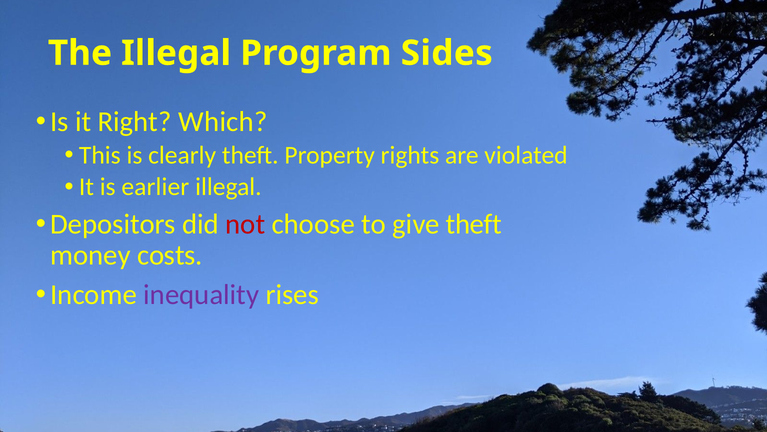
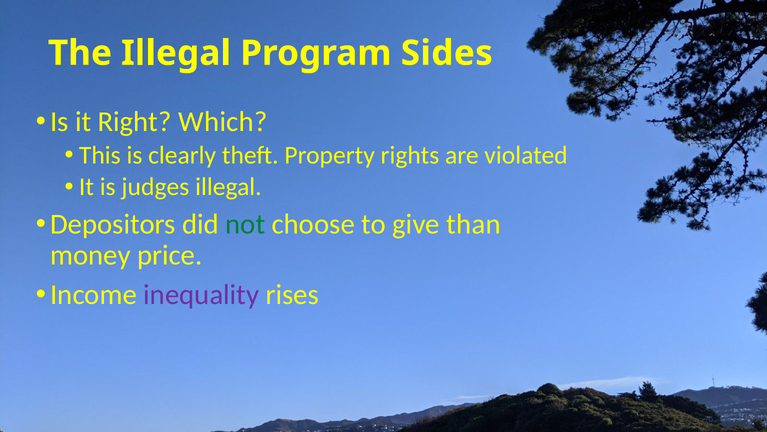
earlier: earlier -> judges
not colour: red -> green
give theft: theft -> than
costs: costs -> price
